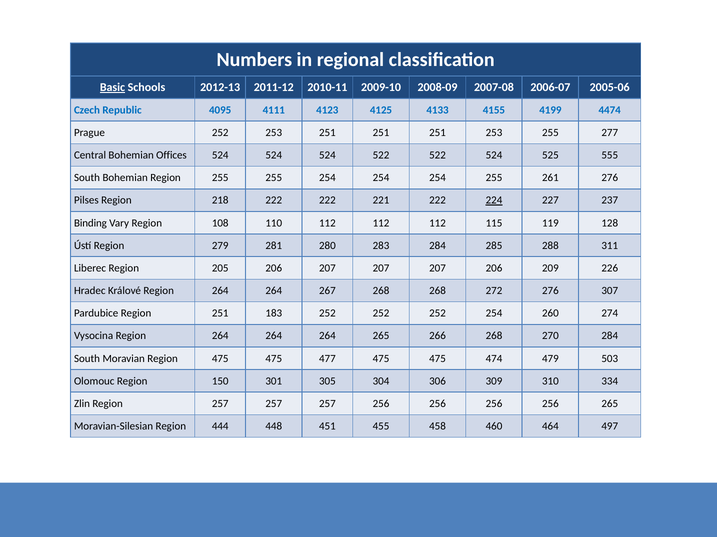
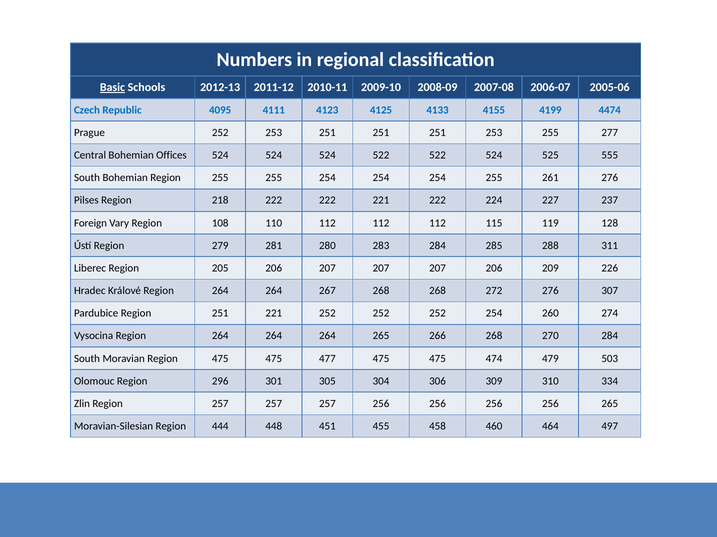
224 underline: present -> none
Binding: Binding -> Foreign
251 183: 183 -> 221
150: 150 -> 296
